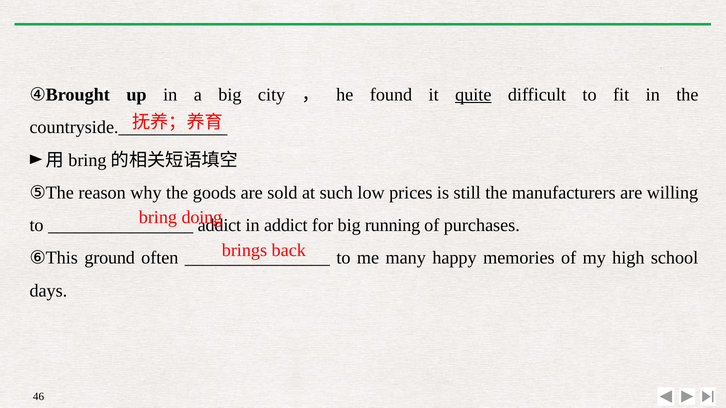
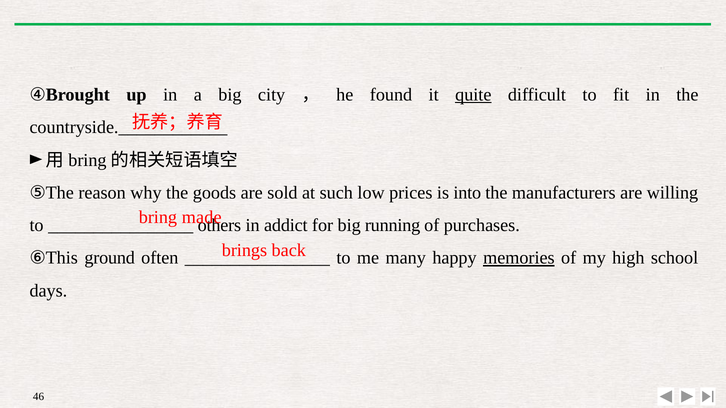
still: still -> into
doing: doing -> made
addict at (219, 226): addict -> others
memories underline: none -> present
